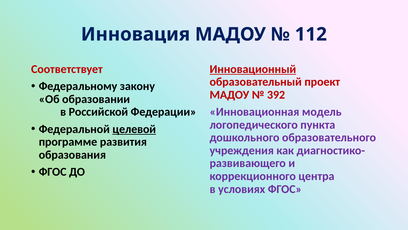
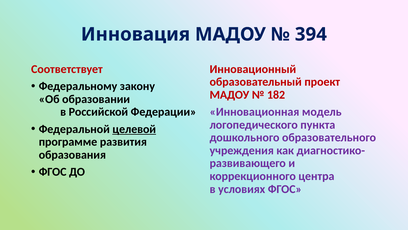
112: 112 -> 394
Инновационный underline: present -> none
392: 392 -> 182
